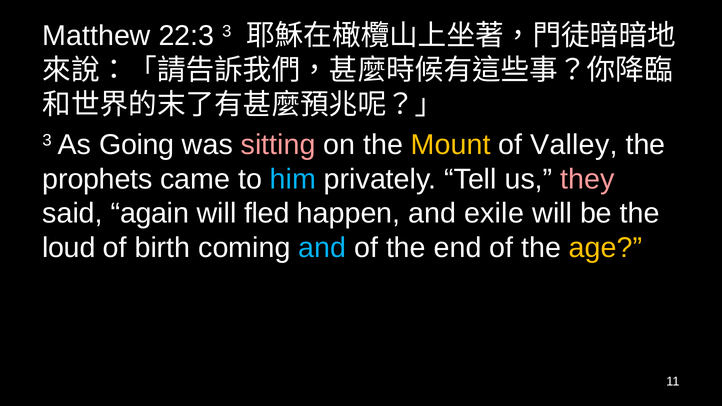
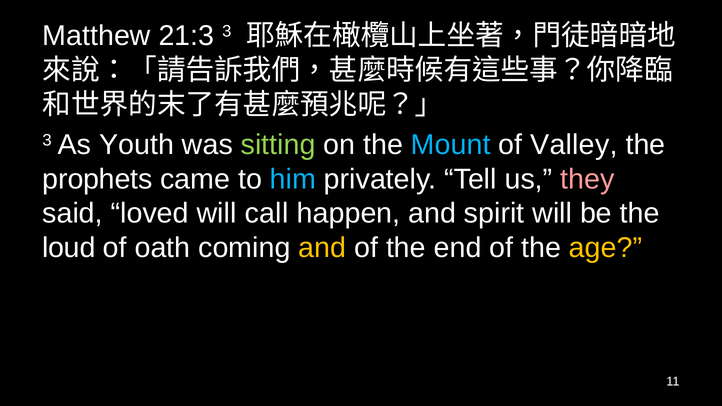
22:3: 22:3 -> 21:3
Going: Going -> Youth
sitting colour: pink -> light green
Mount colour: yellow -> light blue
again: again -> loved
fled: fled -> call
exile: exile -> spirit
birth: birth -> oath
and at (322, 248) colour: light blue -> yellow
